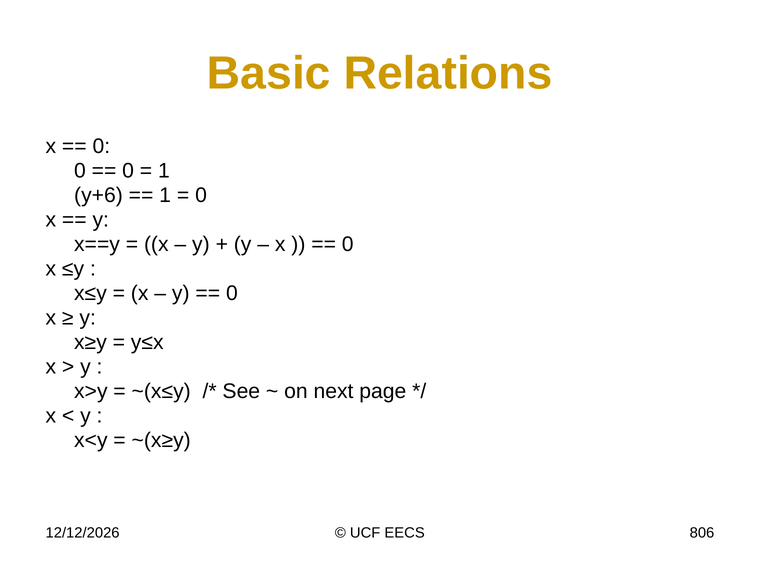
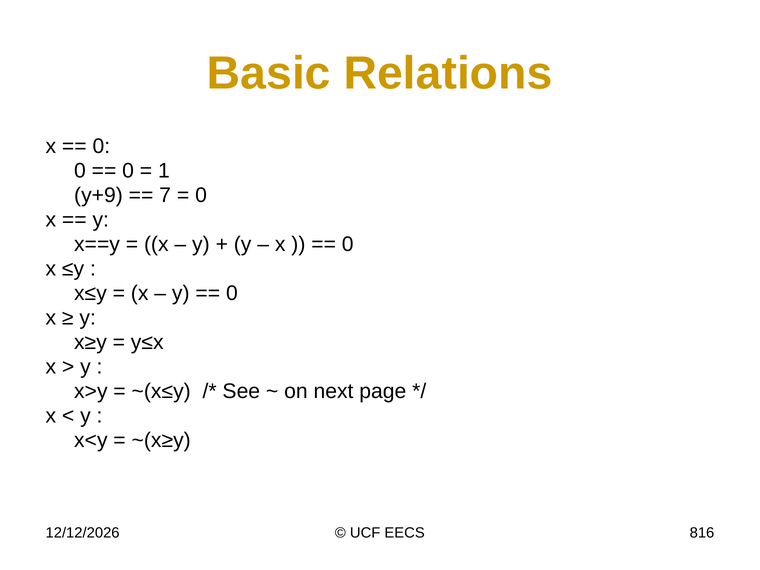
y+6: y+6 -> y+9
1 at (165, 195): 1 -> 7
806: 806 -> 816
